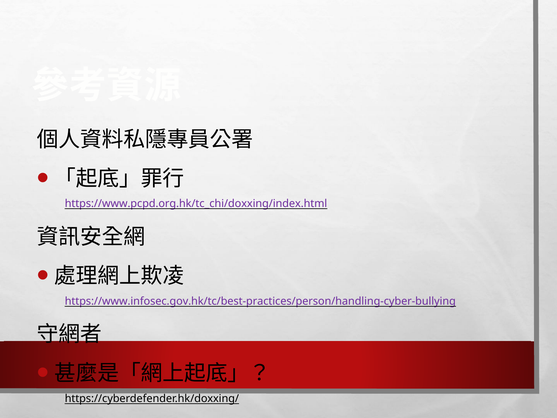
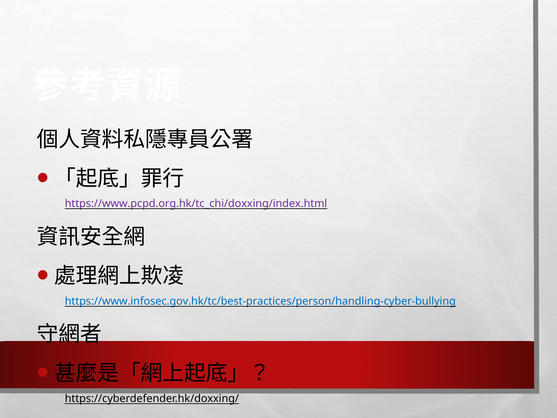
https://www.infosec.gov.hk/tc/best-practices/person/handling-cyber-bullying colour: purple -> blue
